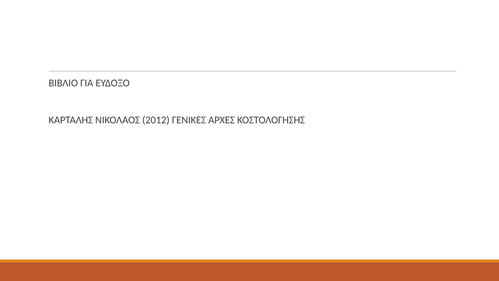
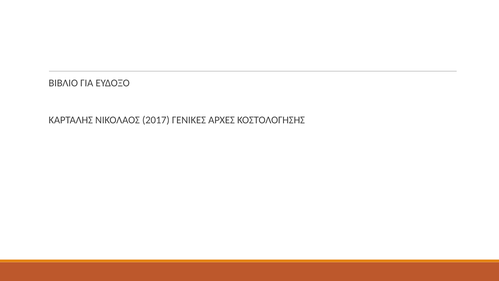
2012: 2012 -> 2017
